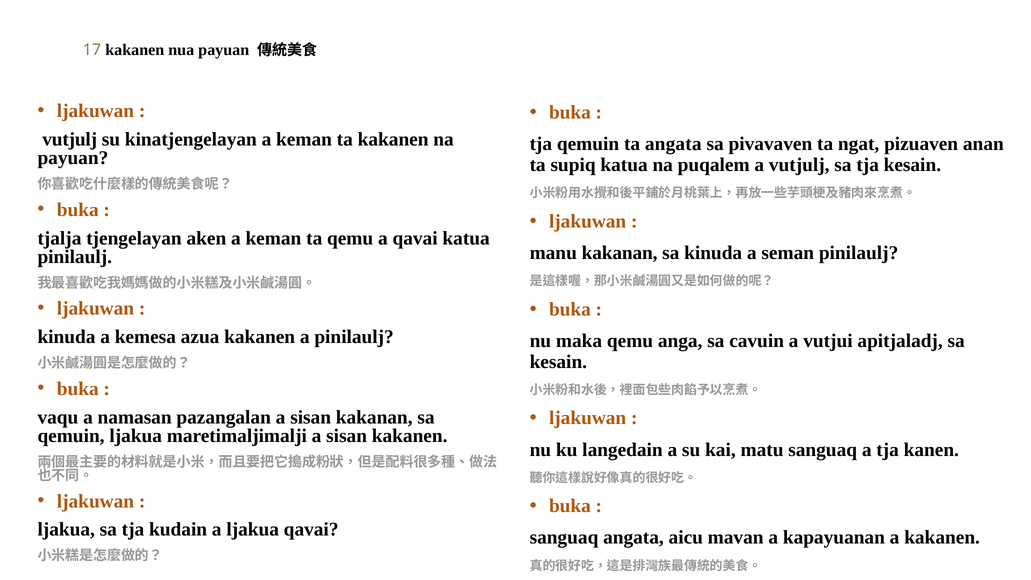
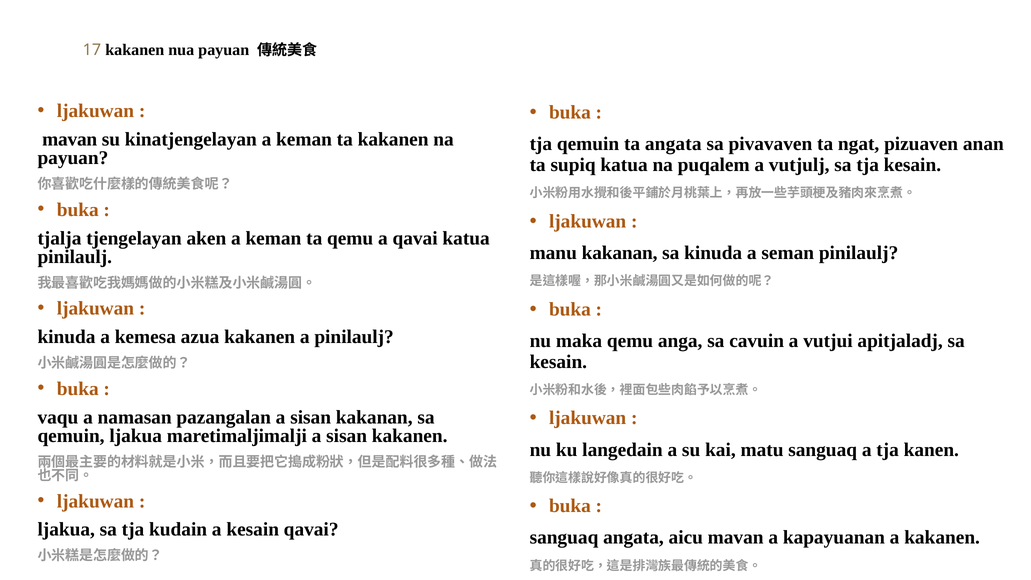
vutjulj at (70, 139): vutjulj -> mavan
a ljakua: ljakua -> kesain
